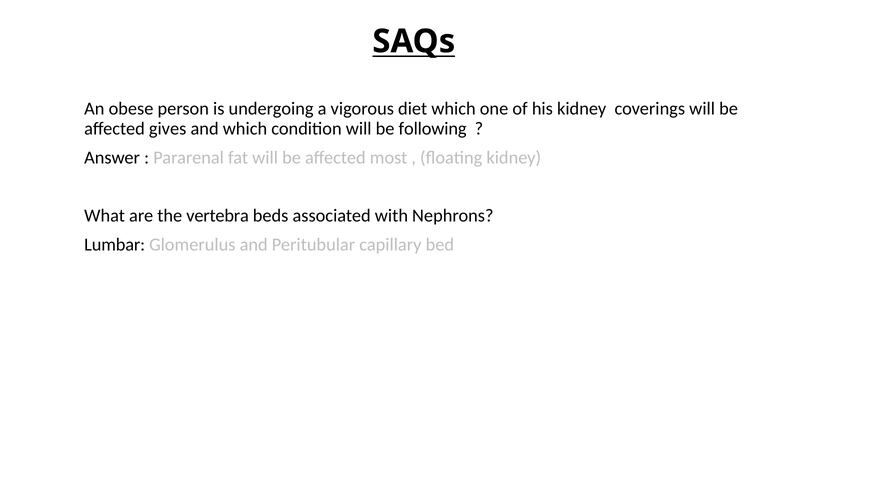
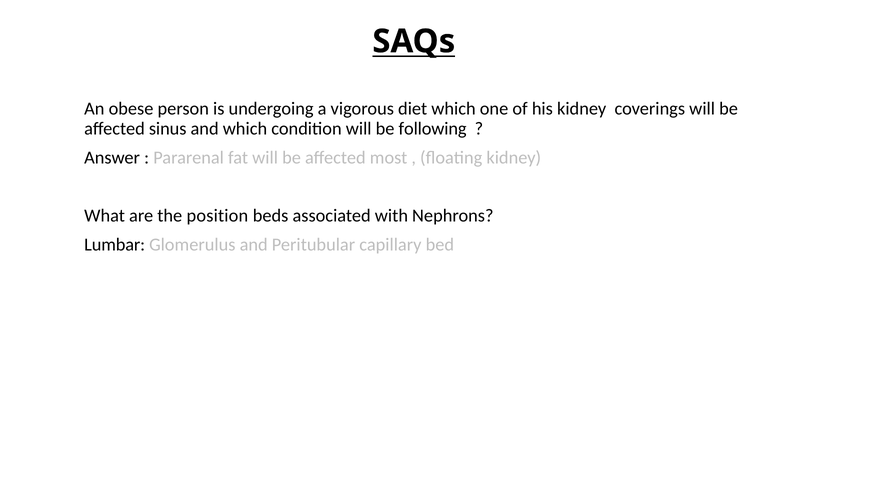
gives: gives -> sinus
vertebra: vertebra -> position
